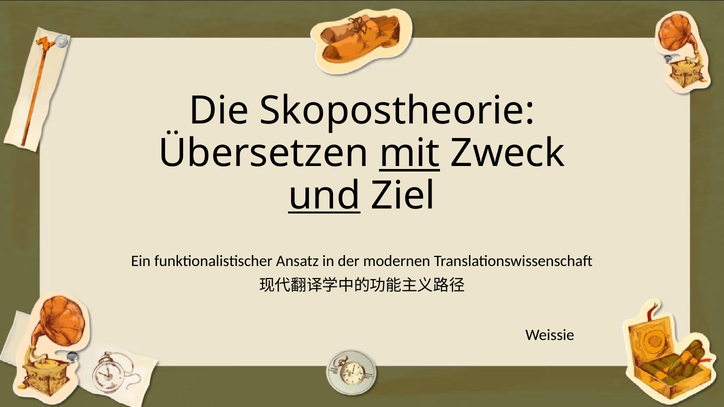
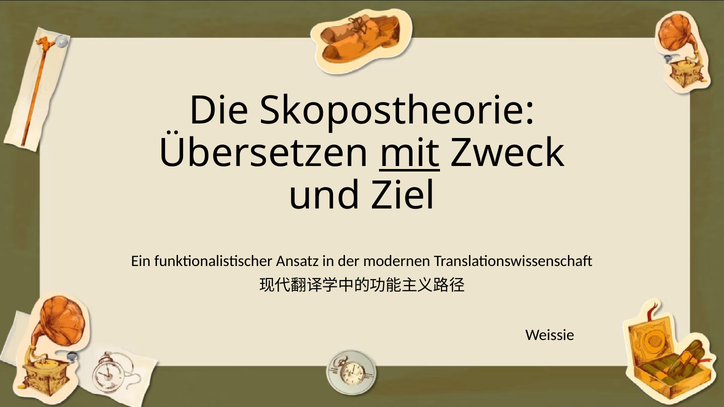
und underline: present -> none
